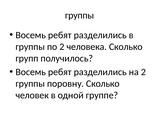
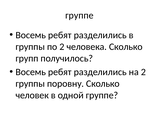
группы at (80, 15): группы -> группе
